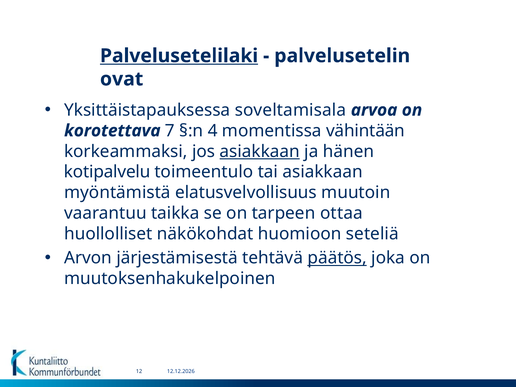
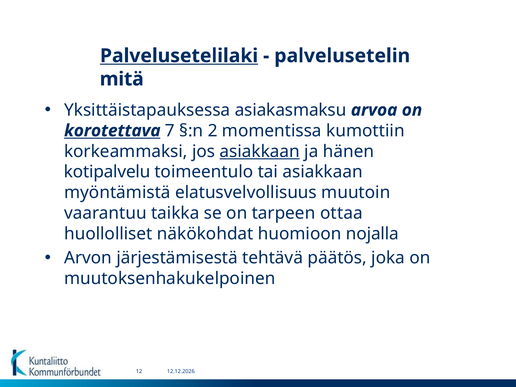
ovat: ovat -> mitä
soveltamisala: soveltamisala -> asiakasmaksu
korotettava underline: none -> present
4: 4 -> 2
vähintään: vähintään -> kumottiin
seteliä: seteliä -> nojalla
päätös underline: present -> none
